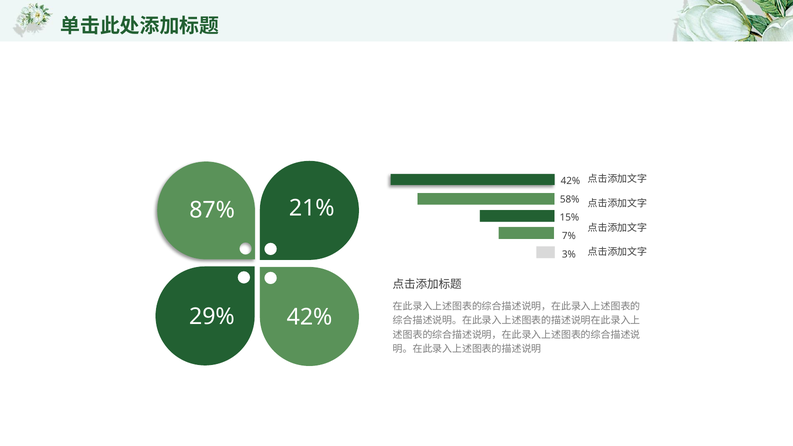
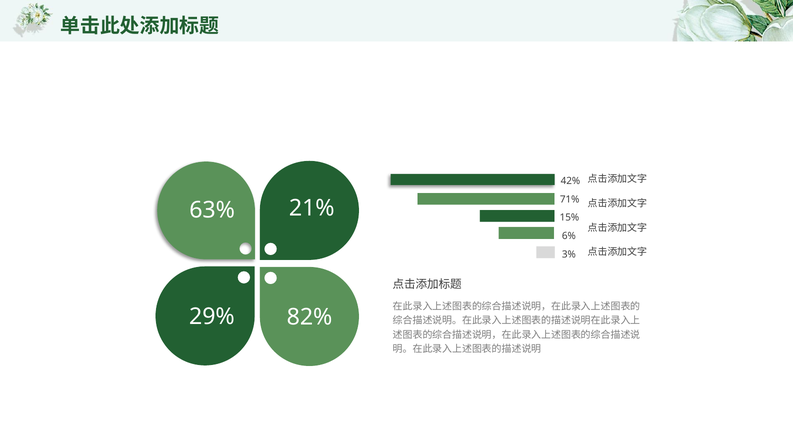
58%: 58% -> 71%
87%: 87% -> 63%
7%: 7% -> 6%
29% 42%: 42% -> 82%
